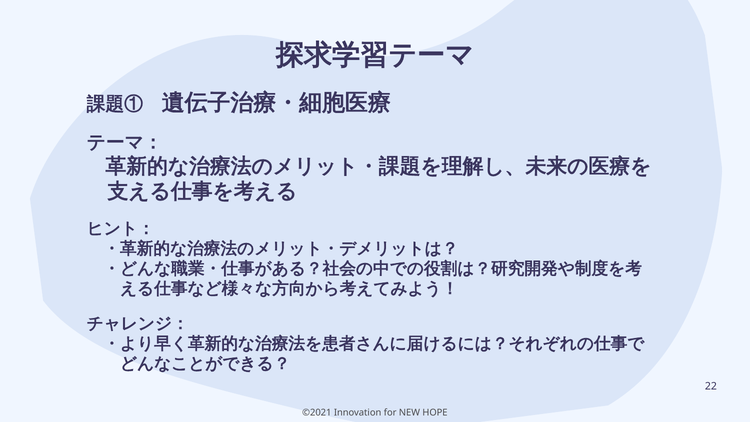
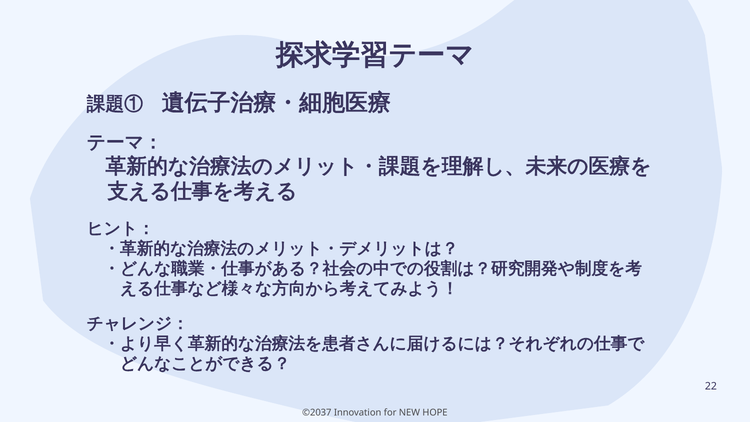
©2021: ©2021 -> ©2037
